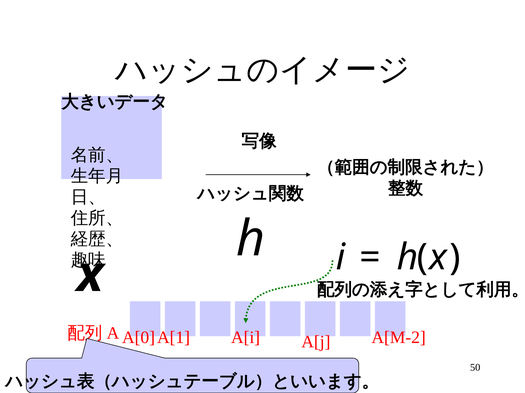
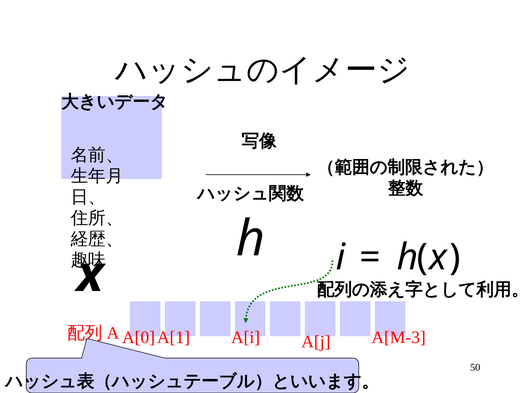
A[M-2: A[M-2 -> A[M-3
